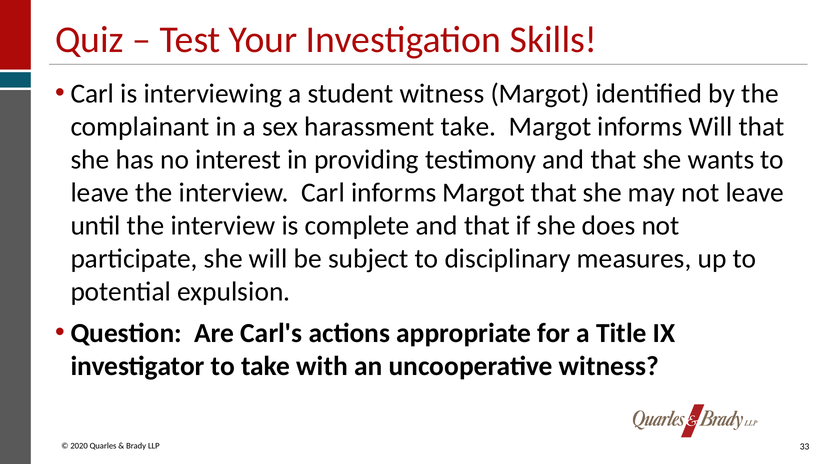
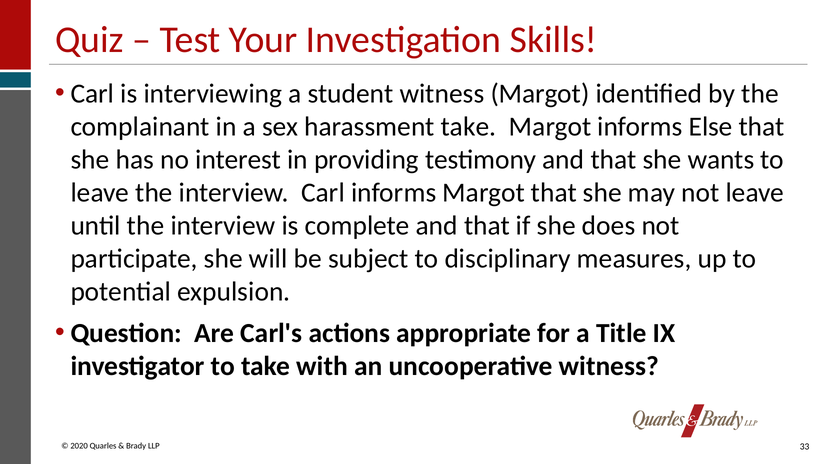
informs Will: Will -> Else
